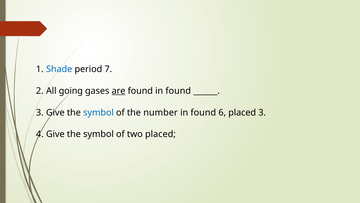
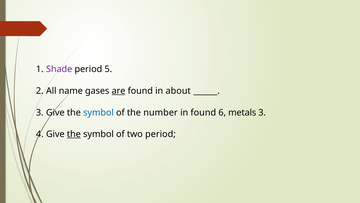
Shade colour: blue -> purple
7: 7 -> 5
going: going -> name
found in found: found -> about
6 placed: placed -> metals
the at (74, 134) underline: none -> present
two placed: placed -> period
